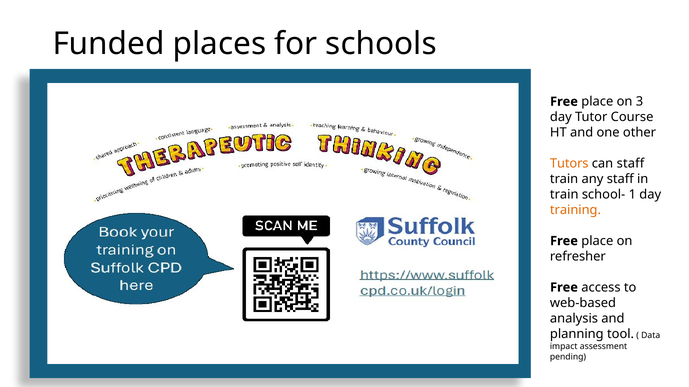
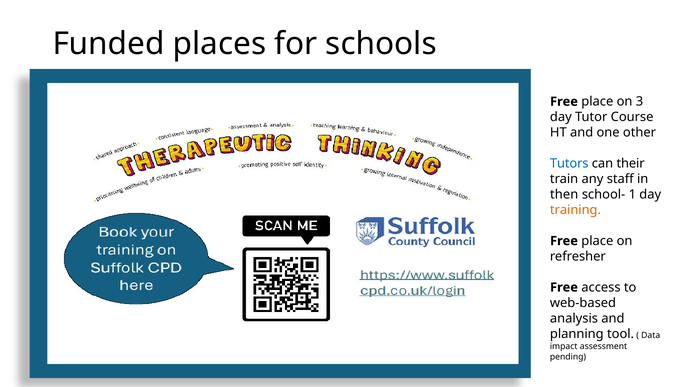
Tutors colour: orange -> blue
can staff: staff -> their
train at (564, 195): train -> then
